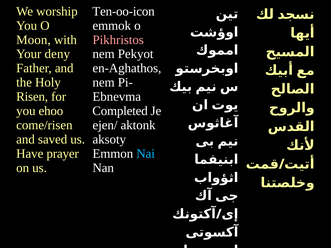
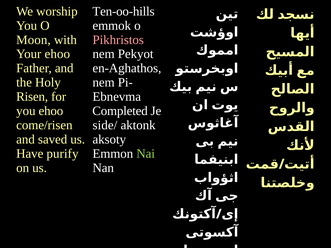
Ten-oo-icon: Ten-oo-icon -> Ten-oo-hills
Your deny: deny -> ehoo
ejen/: ejen/ -> side/
prayer: prayer -> purify
Nai colour: light blue -> light green
